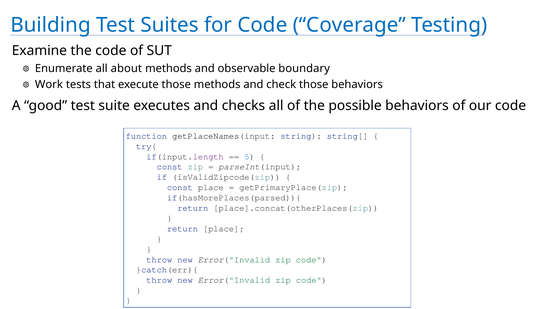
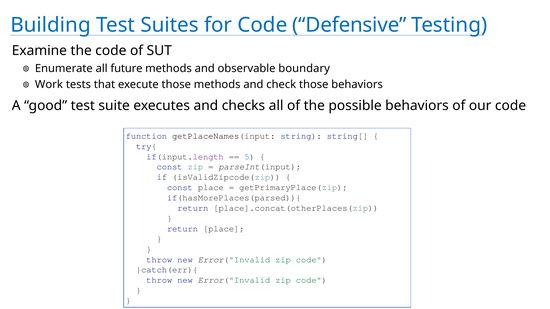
Coverage: Coverage -> Defensive
about: about -> future
